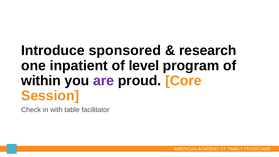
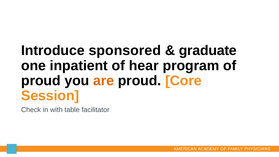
research: research -> graduate
level: level -> hear
within at (41, 81): within -> proud
are colour: purple -> orange
